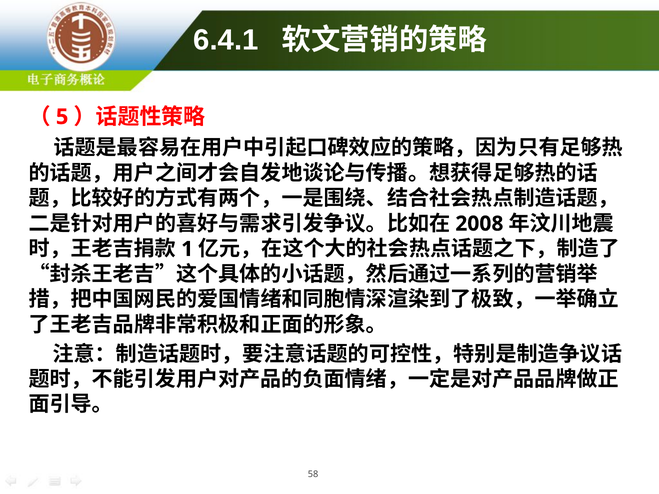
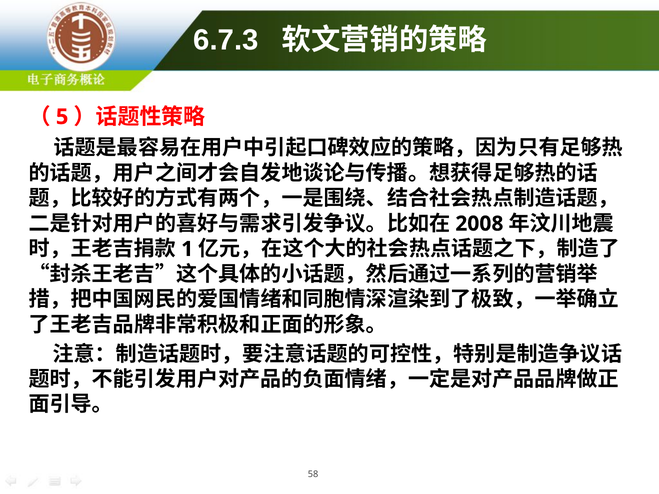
6.4.1: 6.4.1 -> 6.7.3
